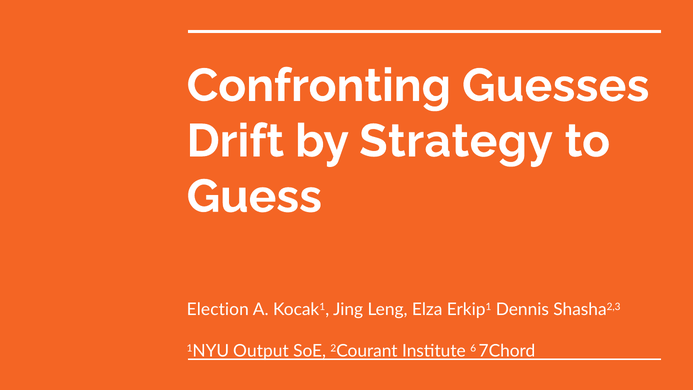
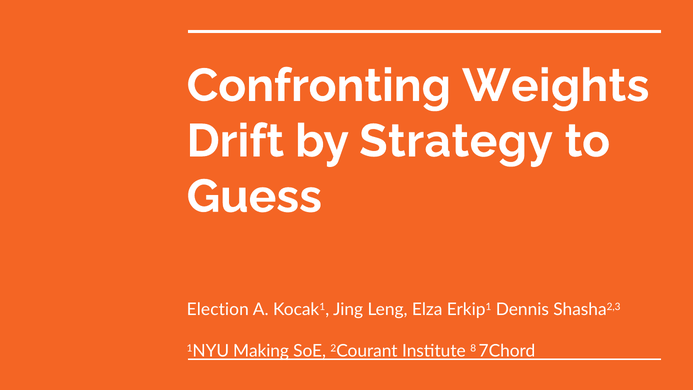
Guesses: Guesses -> Weights
Output: Output -> Making
6: 6 -> 8
